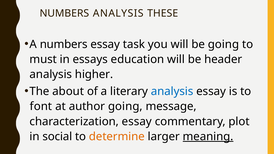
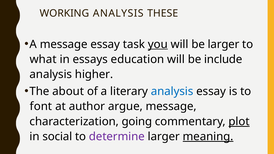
NUMBERS at (64, 13): NUMBERS -> WORKING
A numbers: numbers -> message
you underline: none -> present
be going: going -> larger
must: must -> what
header: header -> include
author going: going -> argue
characterization essay: essay -> going
plot underline: none -> present
determine colour: orange -> purple
